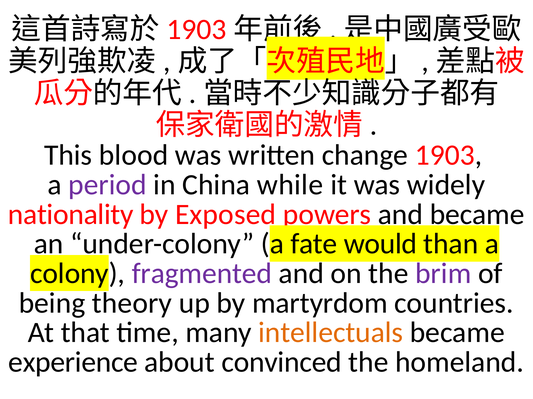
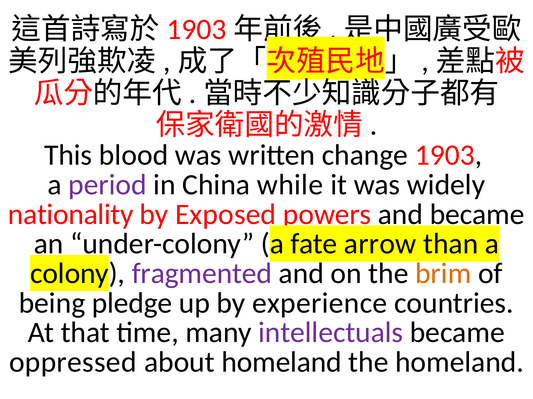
would: would -> arrow
brim colour: purple -> orange
theory: theory -> pledge
martyrdom: martyrdom -> experience
intellectuals colour: orange -> purple
experience: experience -> oppressed
about convinced: convinced -> homeland
